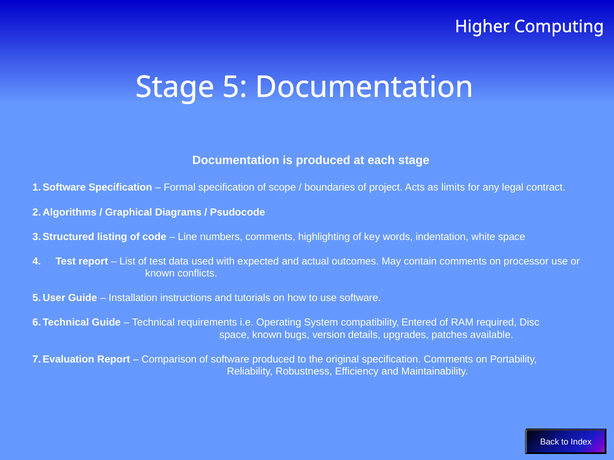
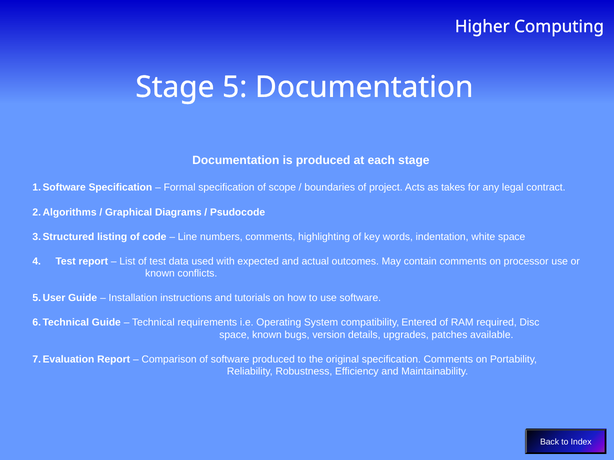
limits: limits -> takes
